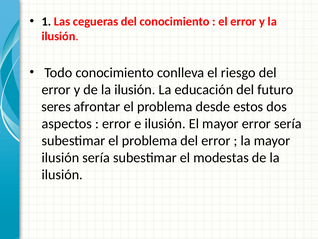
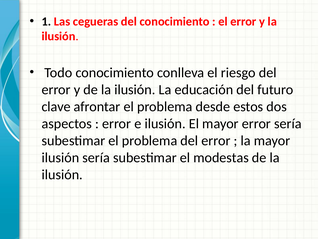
seres: seres -> clave
